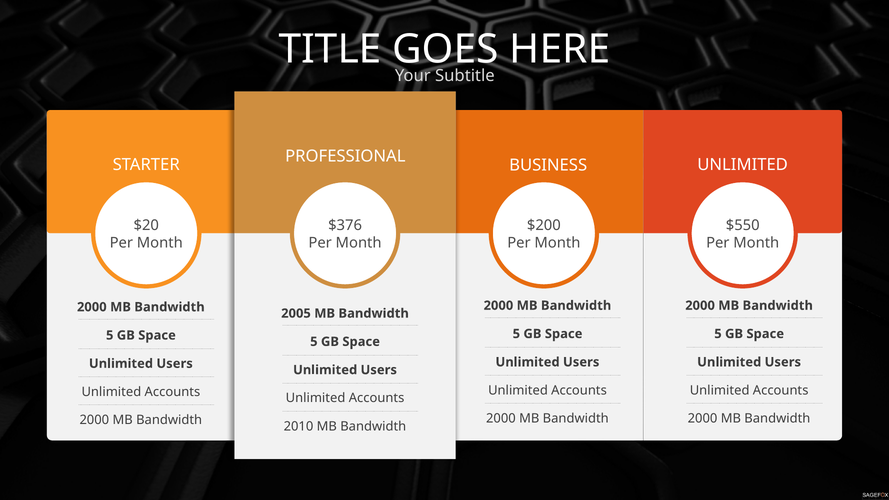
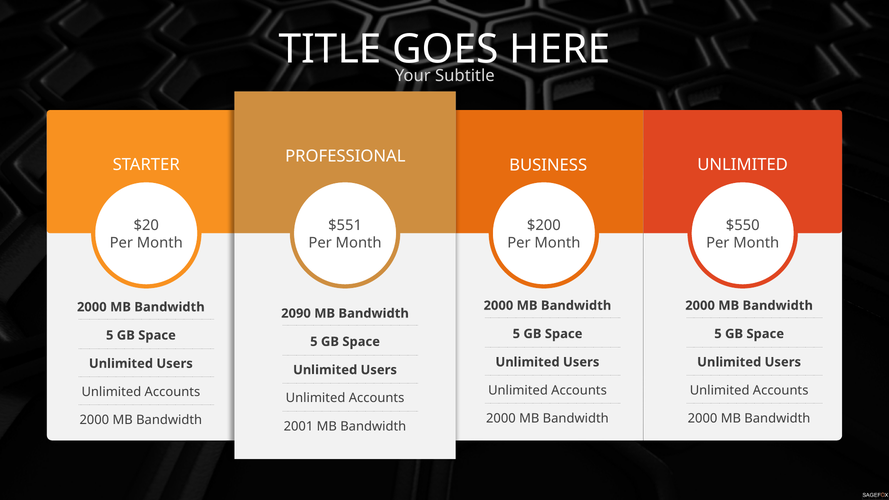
$376: $376 -> $551
2005: 2005 -> 2090
2010: 2010 -> 2001
